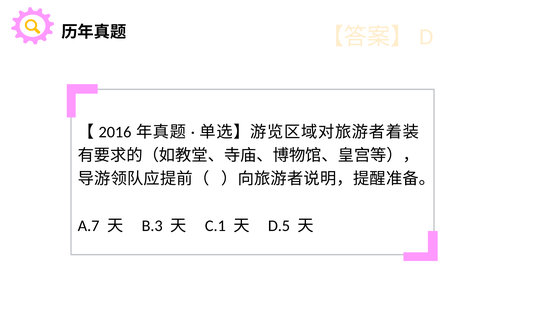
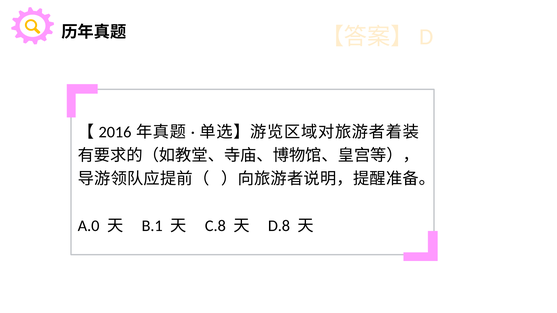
A.7: A.7 -> A.0
B.3: B.3 -> B.1
C.1: C.1 -> C.8
D.5: D.5 -> D.8
